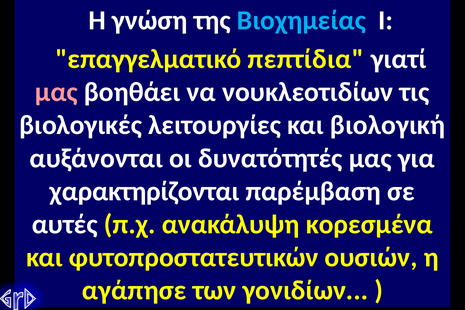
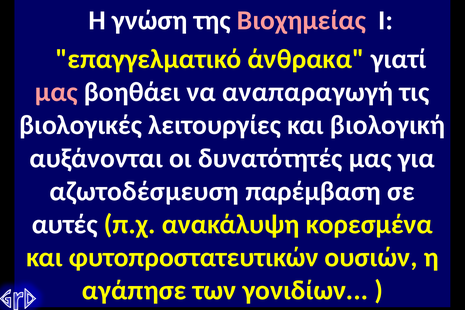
Βιοχημείας colour: light blue -> pink
πεπτίδια: πεπτίδια -> άνθρακα
νουκλεοτιδίων: νουκλεοτιδίων -> αναπαραγωγή
χαρακτηρίζονται: χαρακτηρίζονται -> αζωτοδέσμευση
